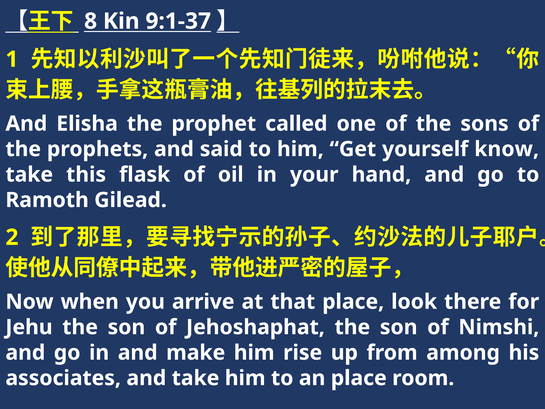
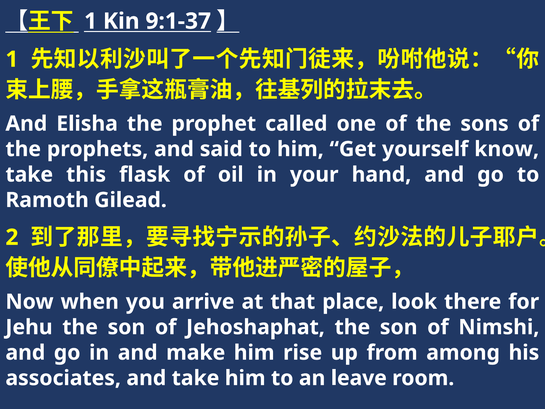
8 at (91, 21): 8 -> 1
an place: place -> leave
